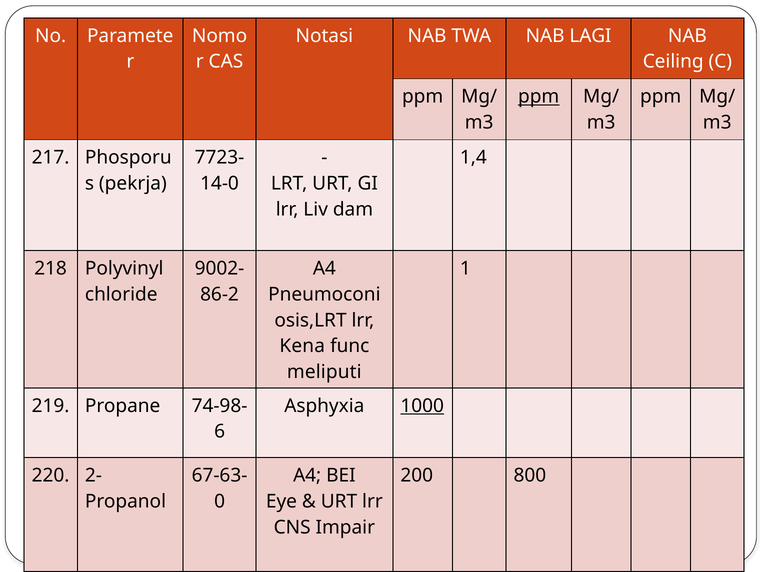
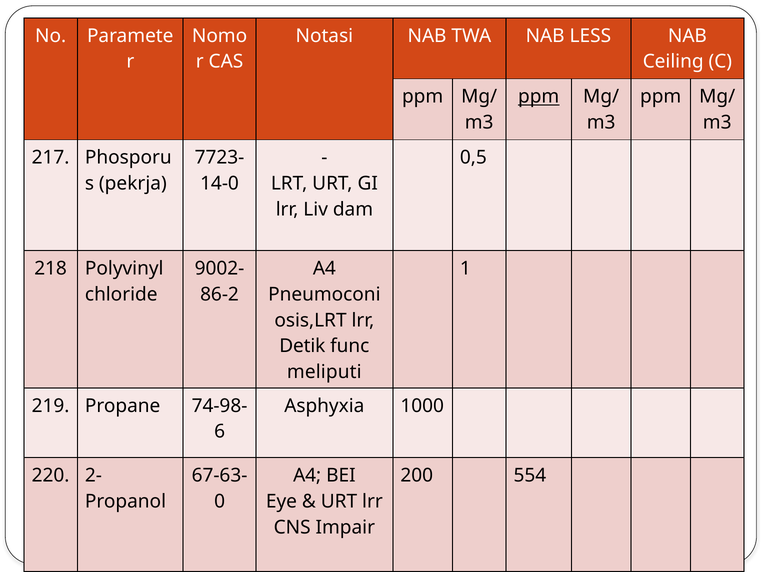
LAGI: LAGI -> LESS
1,4: 1,4 -> 0,5
Kena: Kena -> Detik
1000 underline: present -> none
800: 800 -> 554
